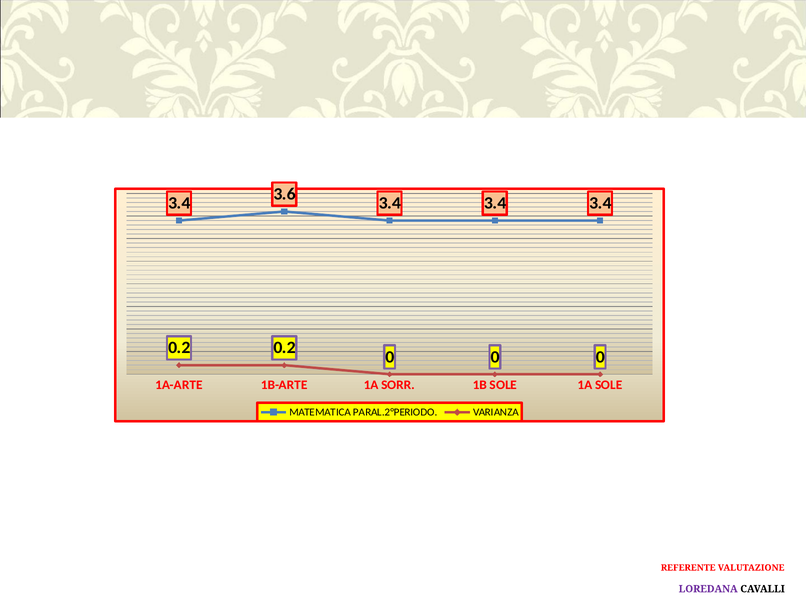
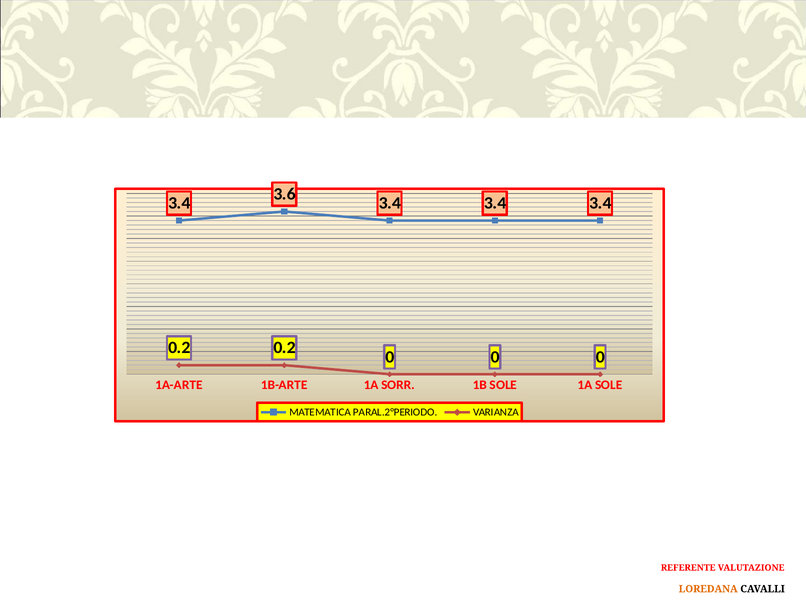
LOREDANA colour: purple -> orange
